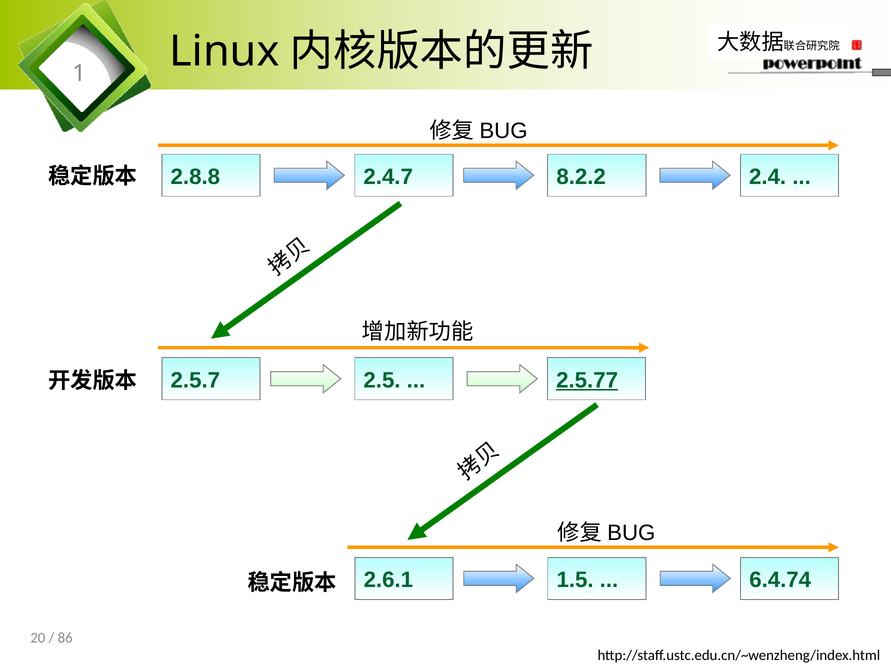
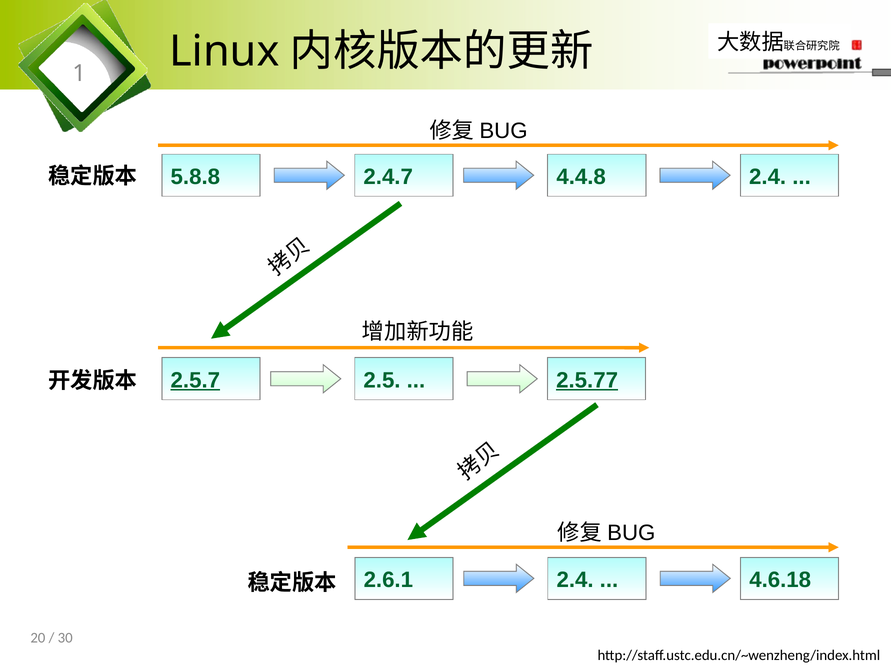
2.8.8: 2.8.8 -> 5.8.8
8.2.2: 8.2.2 -> 4.4.8
2.5.7 underline: none -> present
2.6.1 1.5: 1.5 -> 2.4
6.4.74: 6.4.74 -> 4.6.18
86: 86 -> 30
